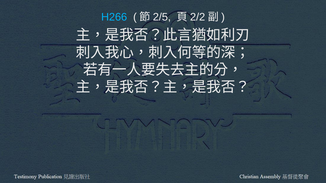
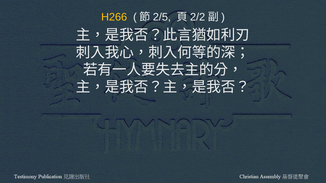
H266 colour: light blue -> yellow
